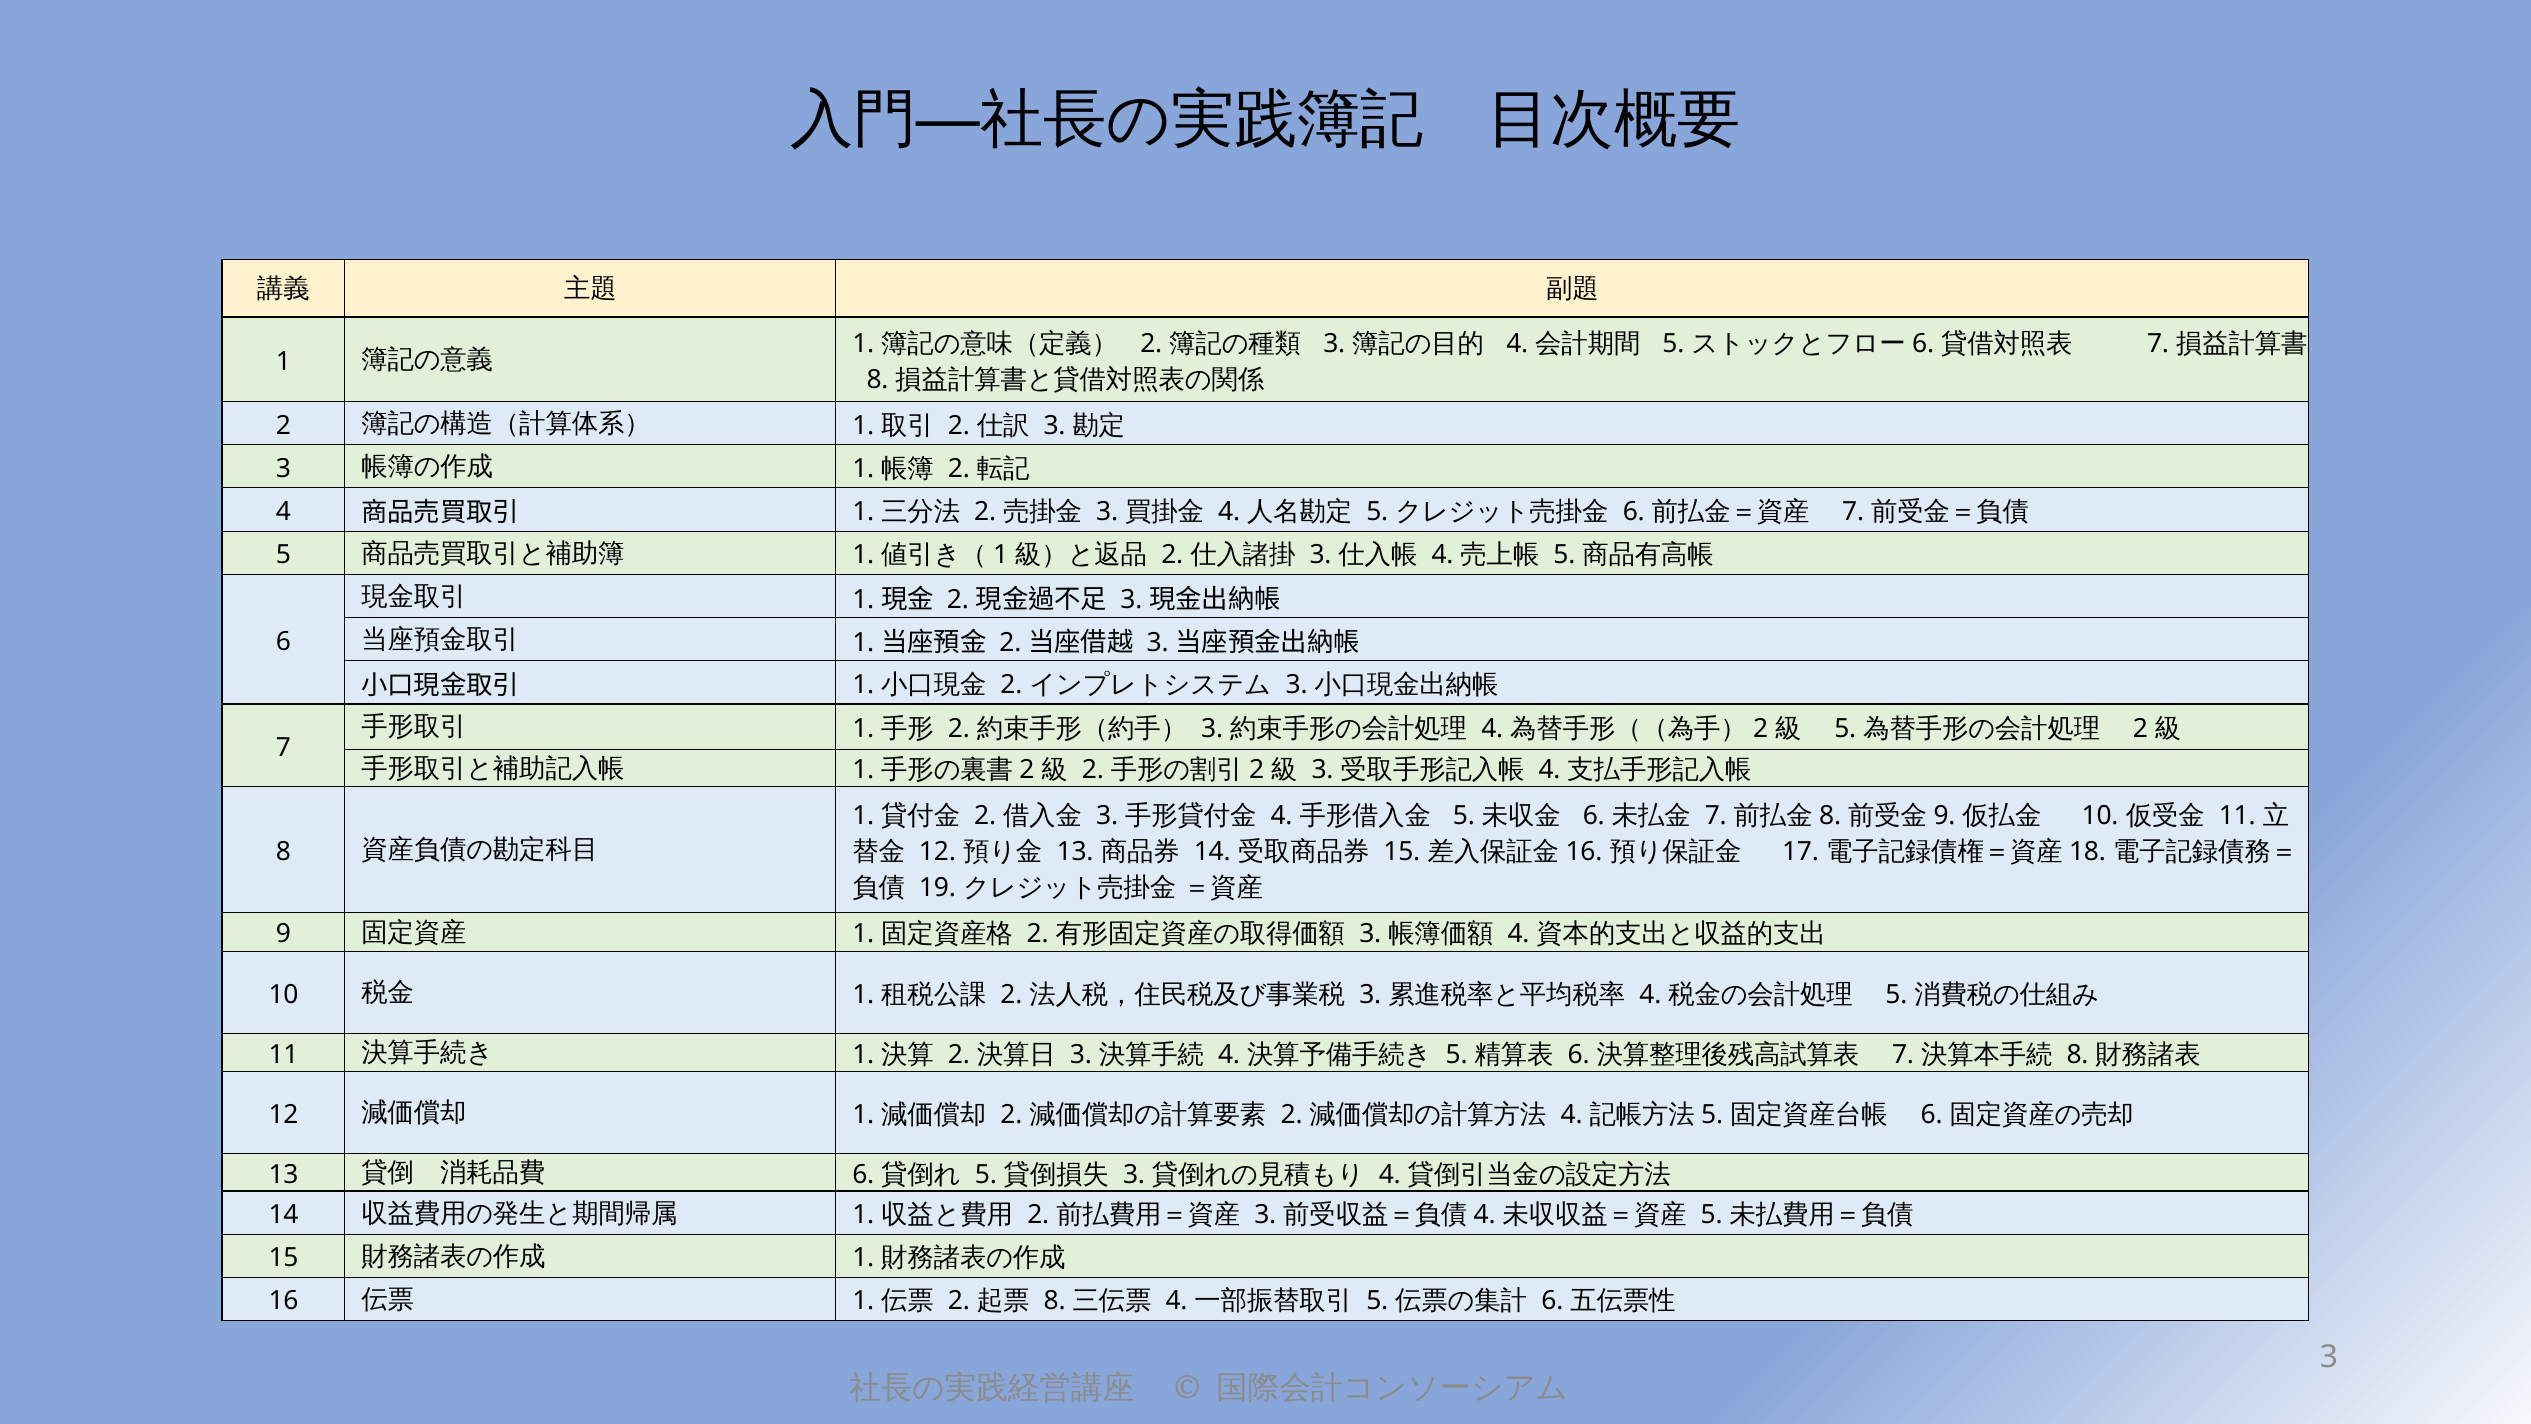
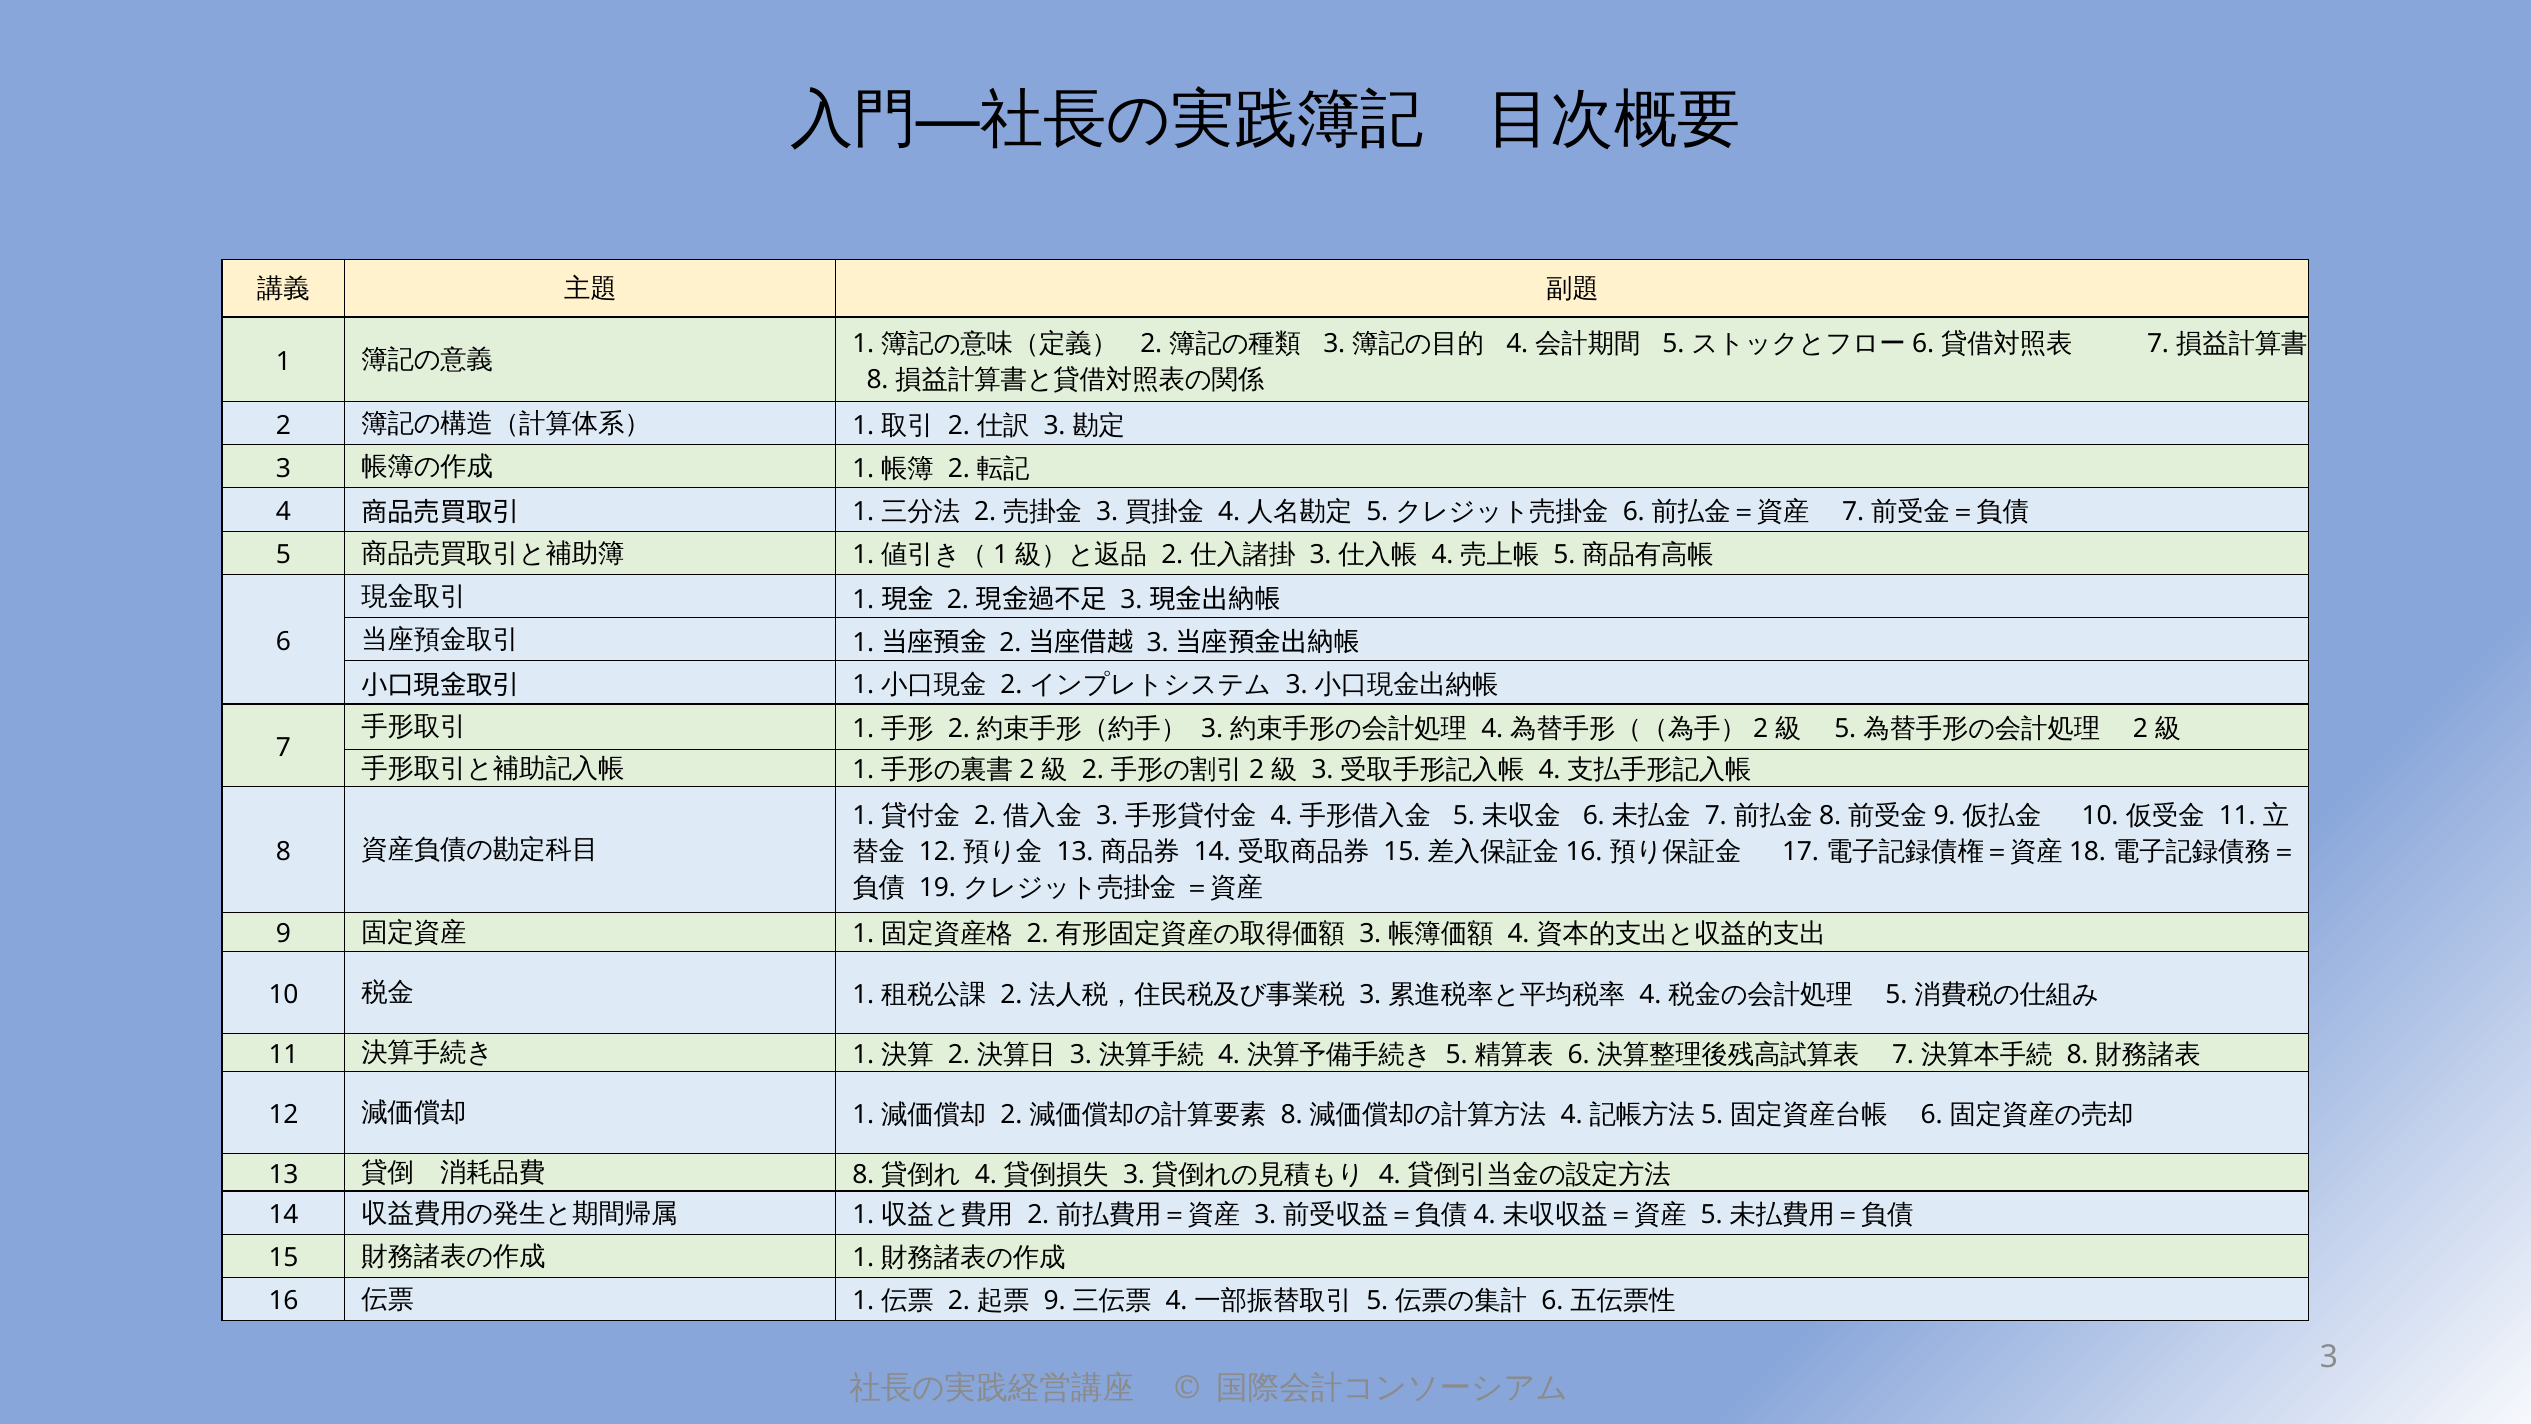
2 at (1292, 1114): 2 -> 8
6 at (863, 1174): 6 -> 8
5 at (986, 1174): 5 -> 4
8 at (1055, 1301): 8 -> 9
